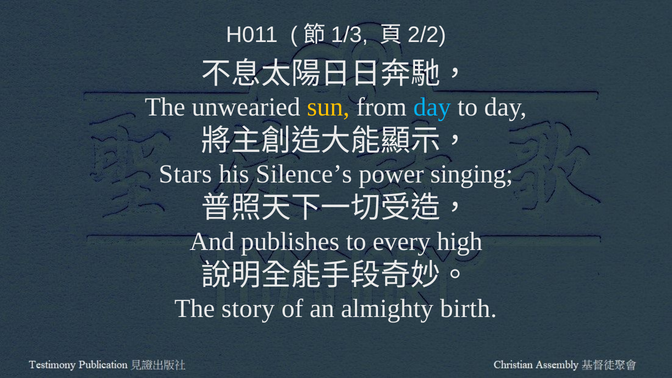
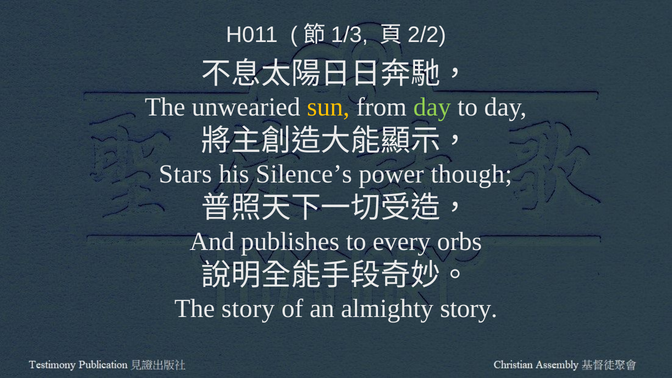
day at (432, 107) colour: light blue -> light green
singing: singing -> though
high: high -> orbs
almighty birth: birth -> story
